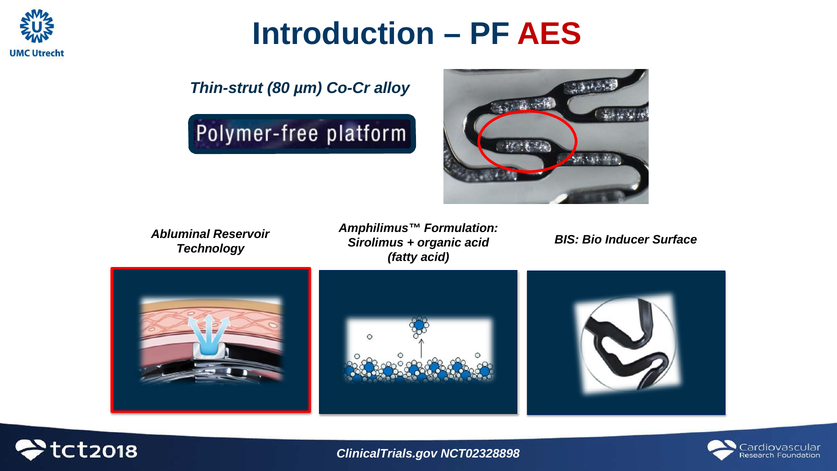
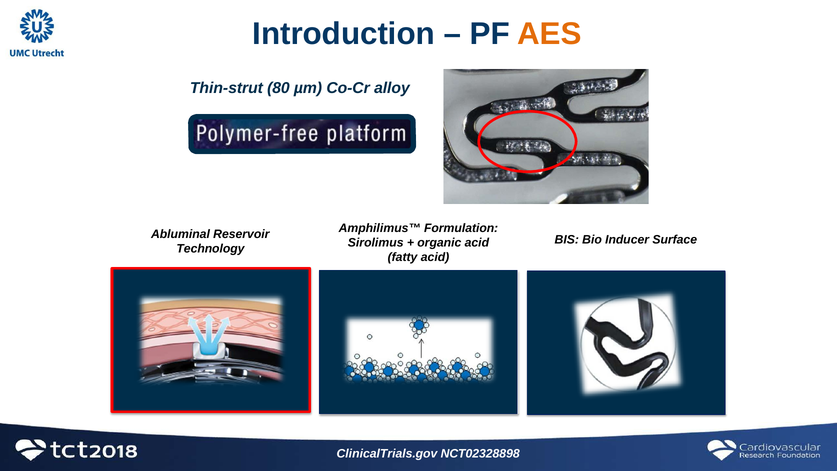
AES colour: red -> orange
